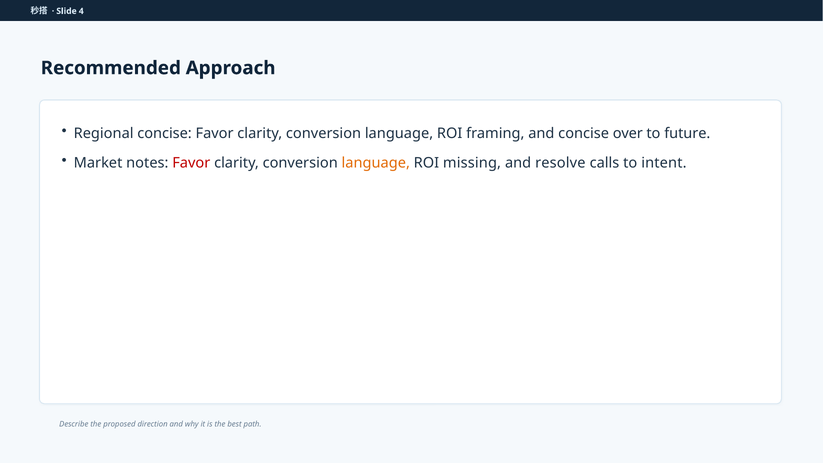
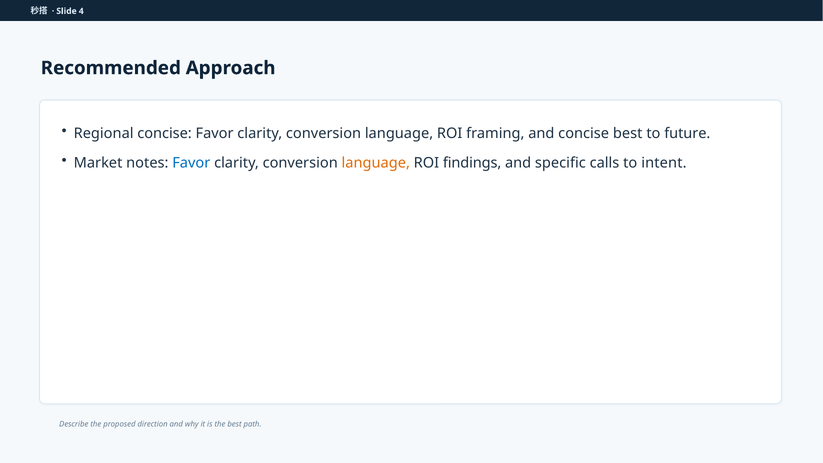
concise over: over -> best
Favor at (191, 163) colour: red -> blue
missing: missing -> findings
resolve: resolve -> specific
